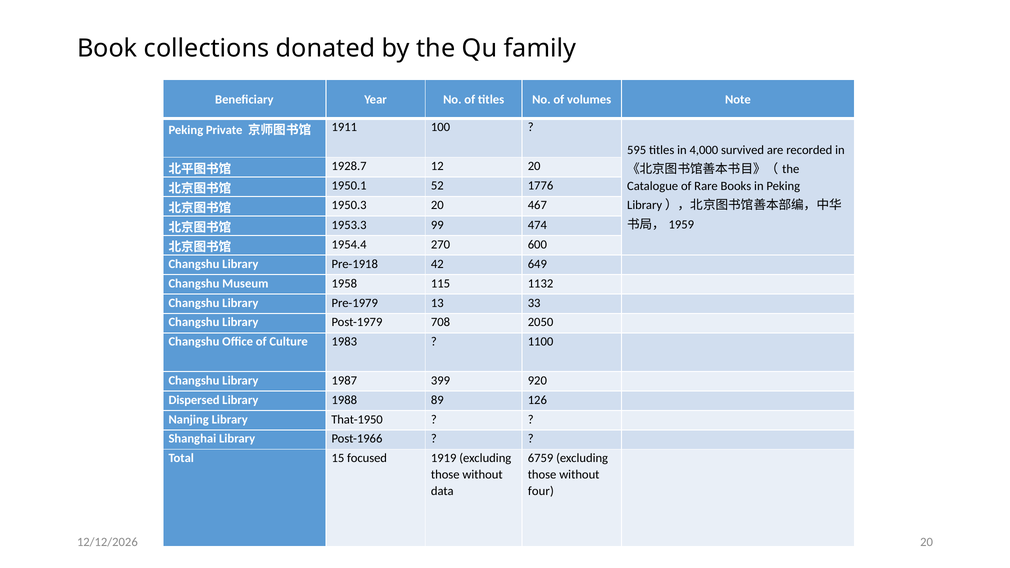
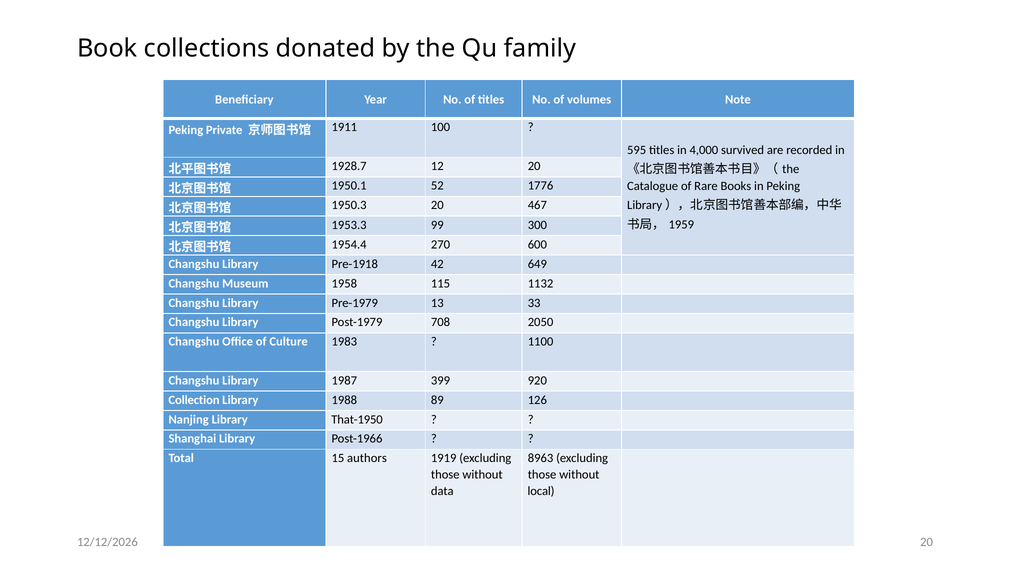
474: 474 -> 300
Dispersed: Dispersed -> Collection
focused: focused -> authors
6759: 6759 -> 8963
four: four -> local
